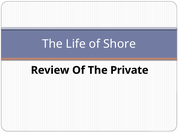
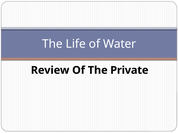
Shore: Shore -> Water
